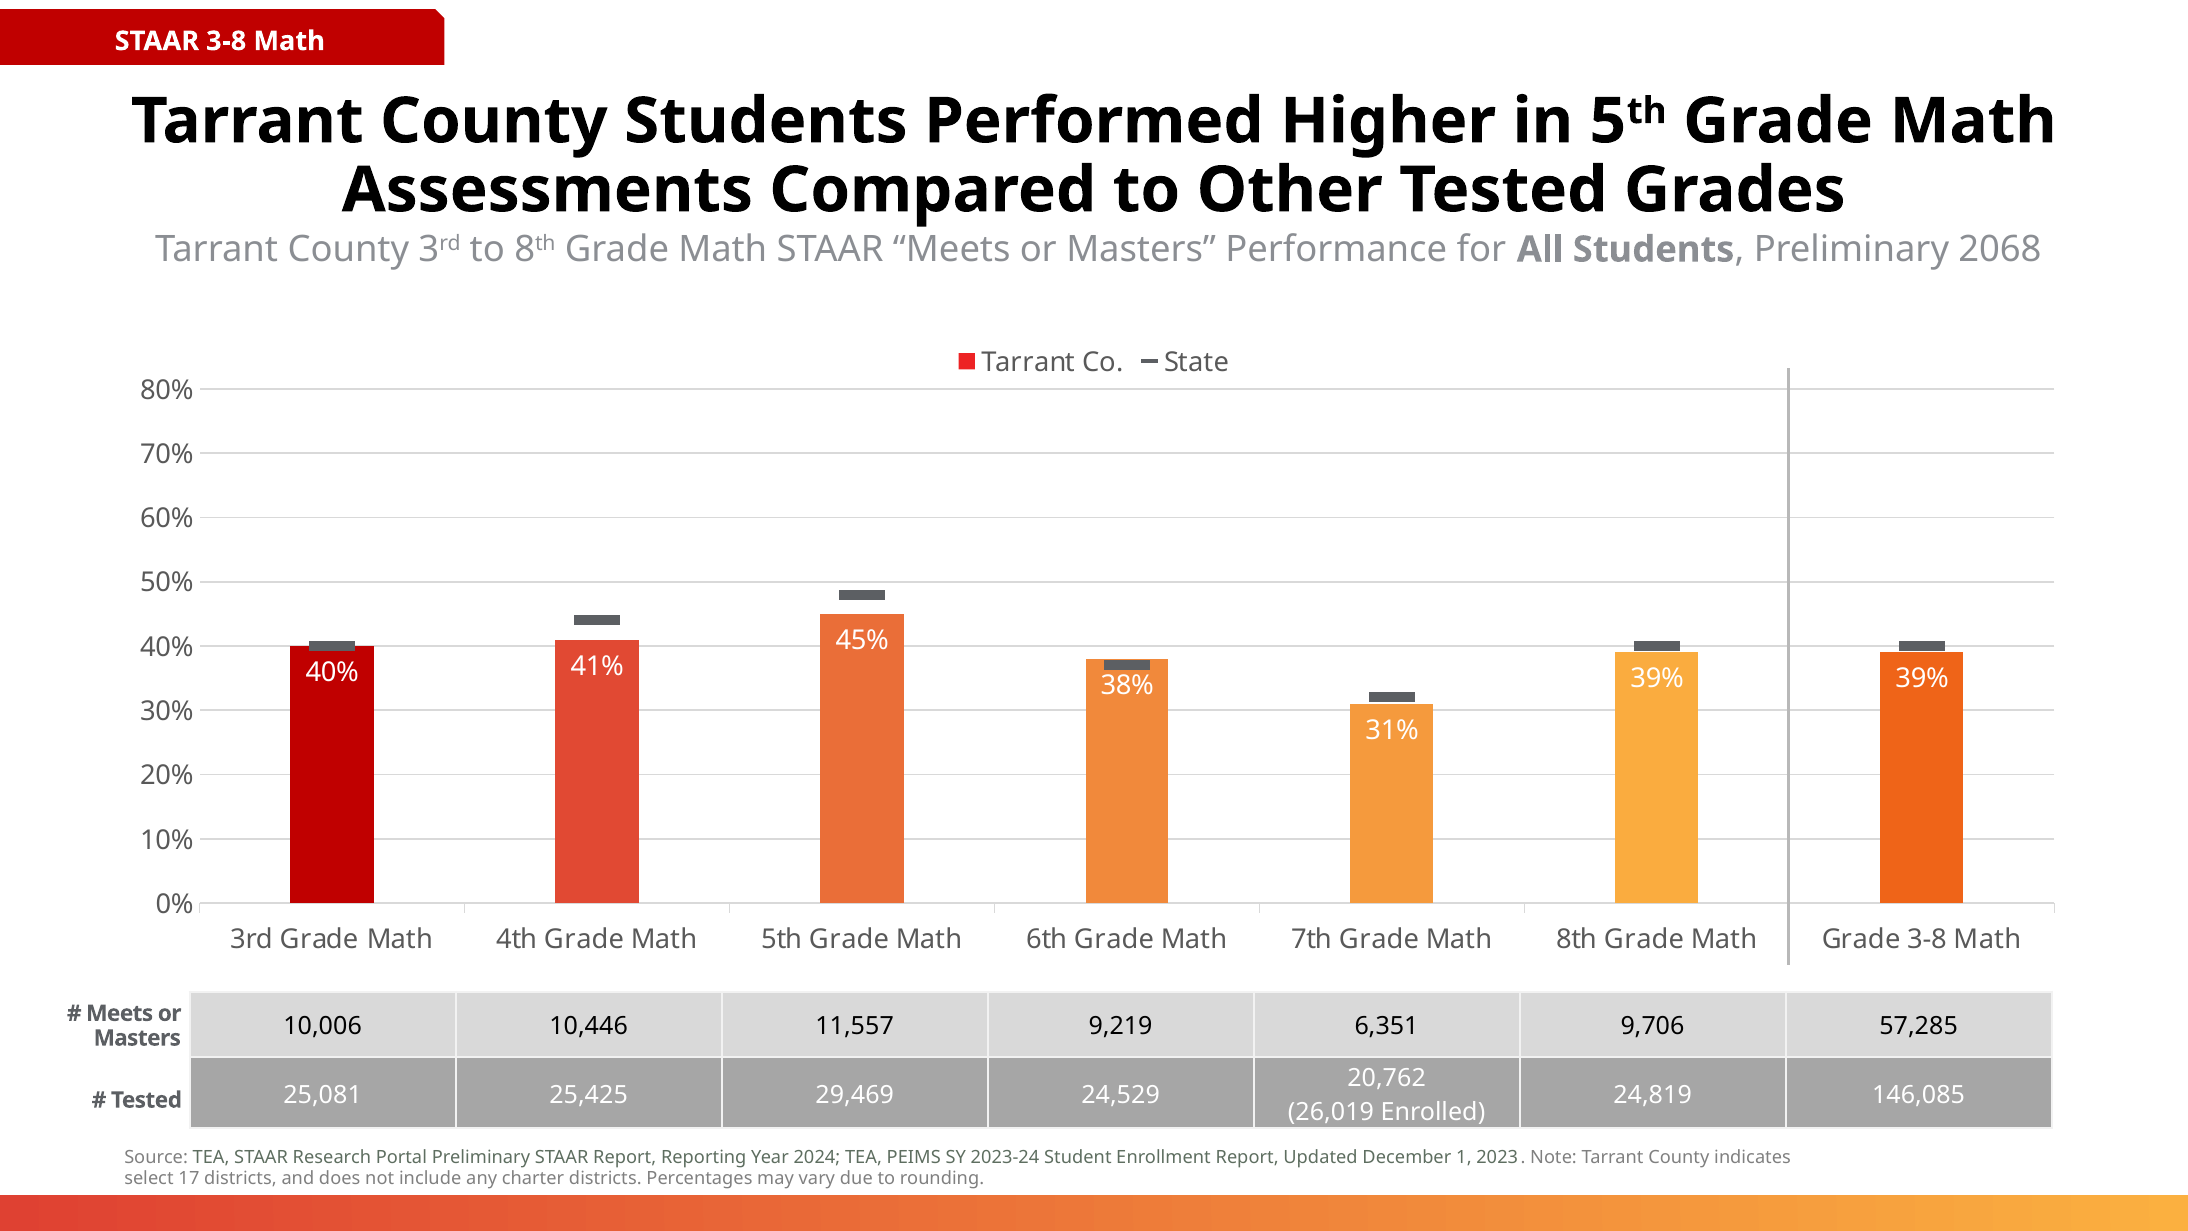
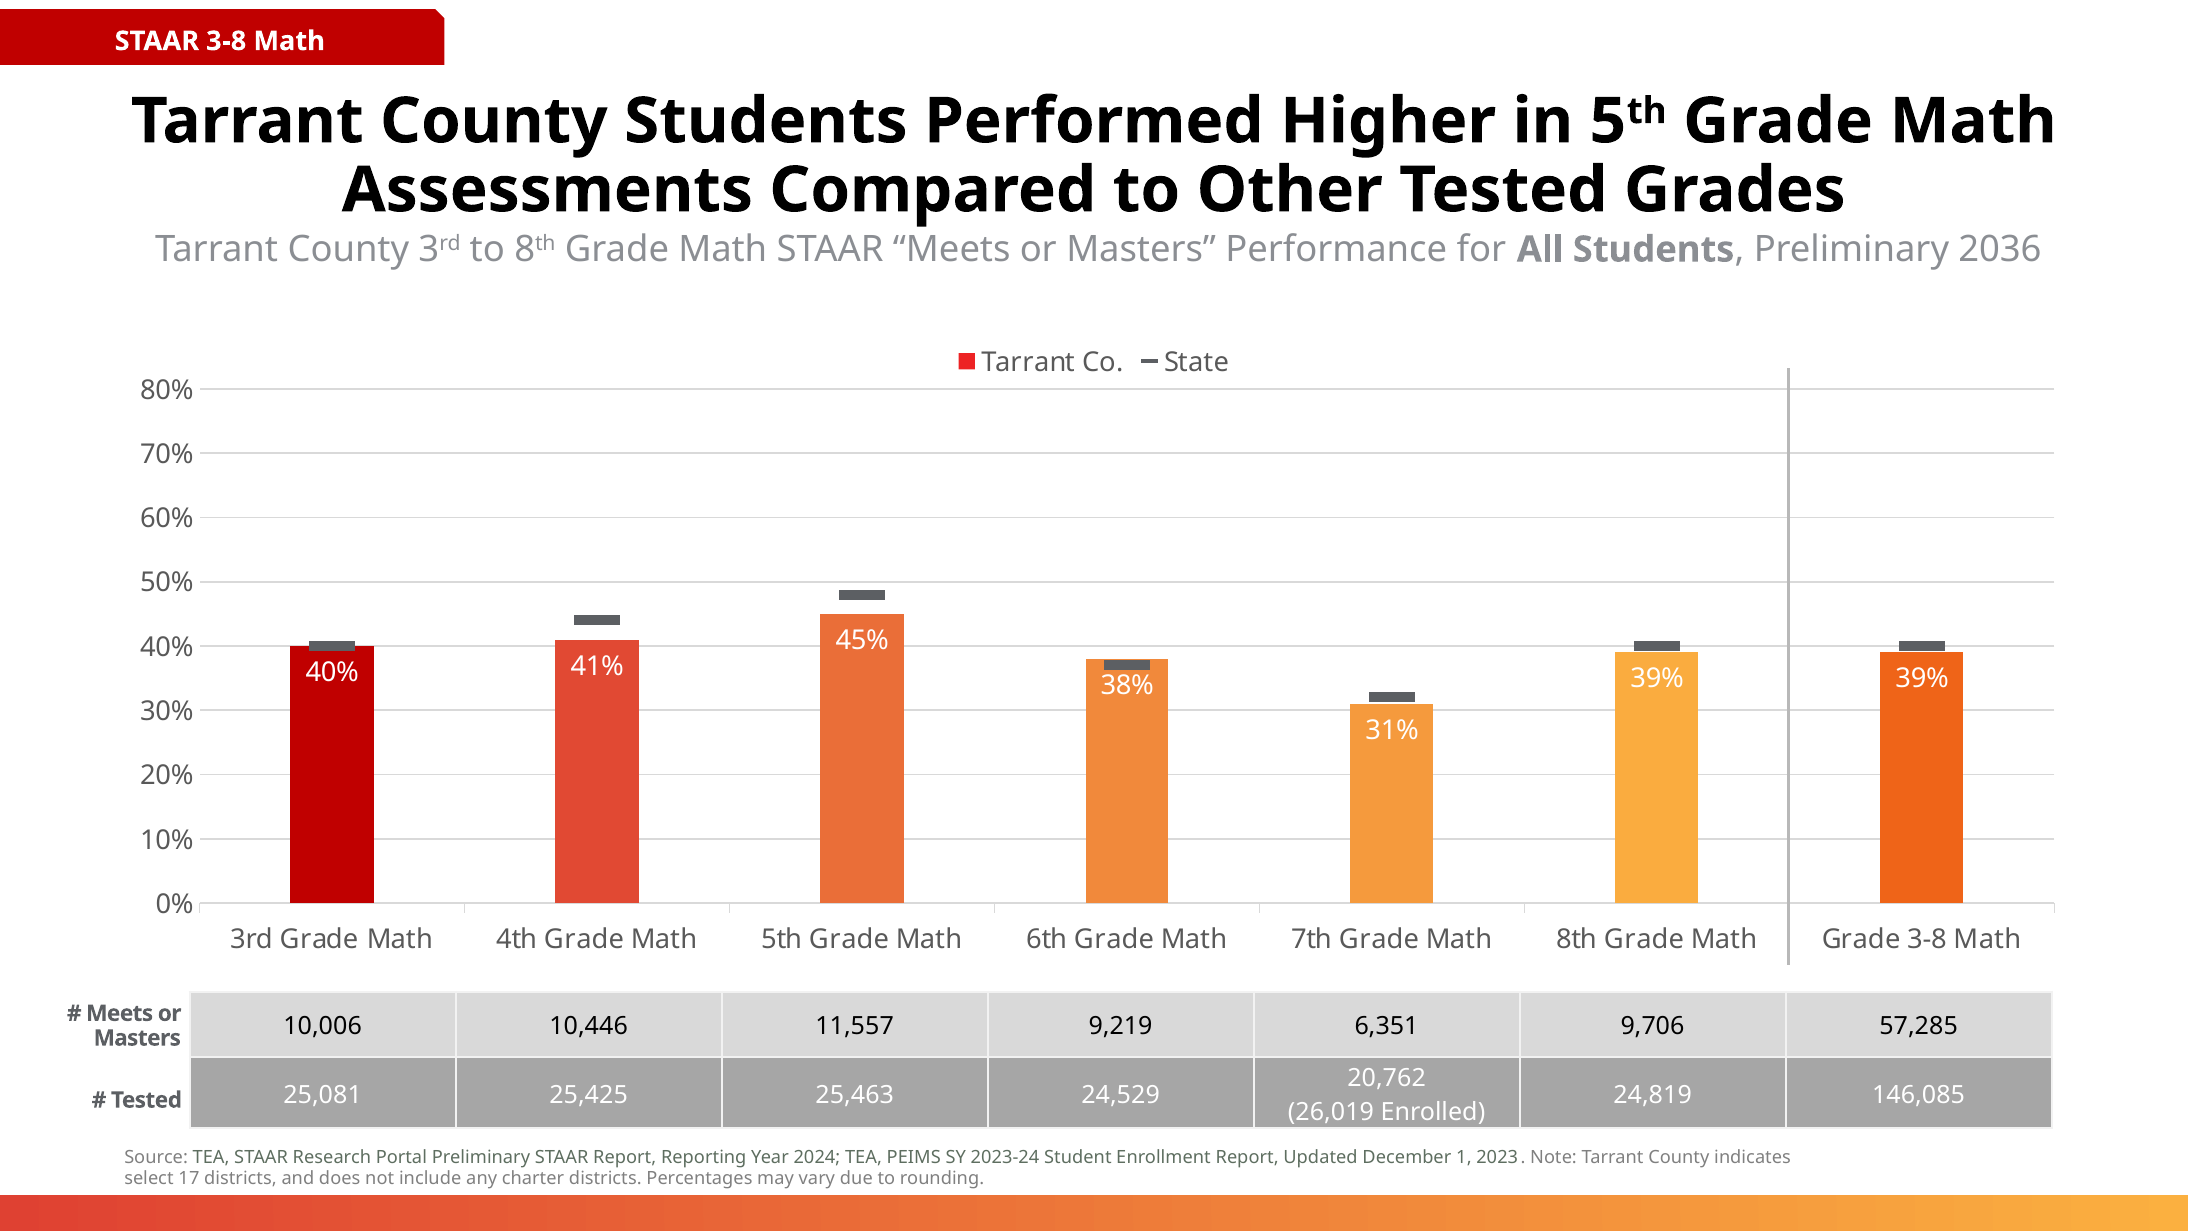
2068: 2068 -> 2036
29,469: 29,469 -> 25,463
